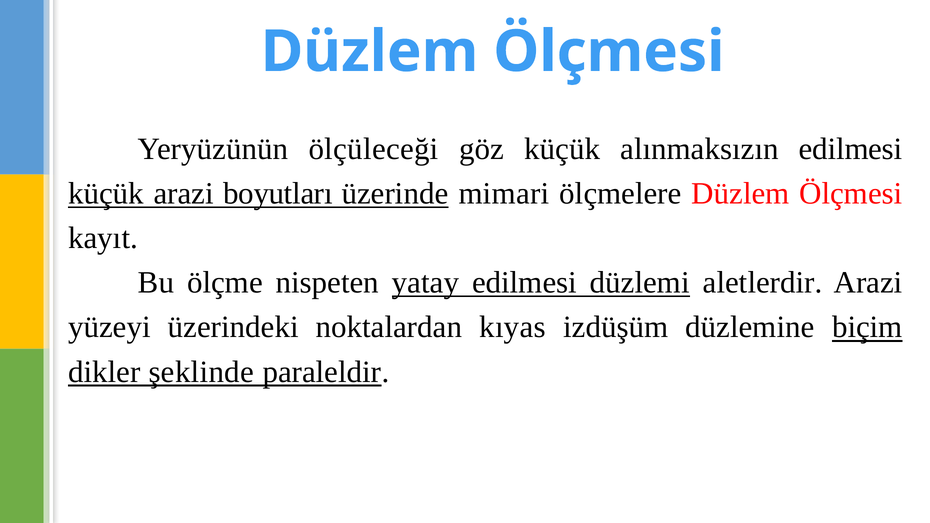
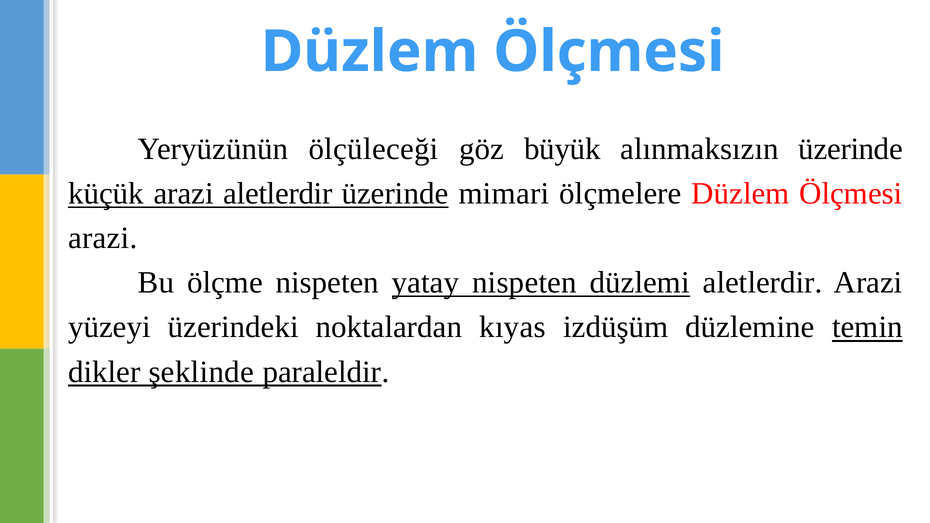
göz küçük: küçük -> büyük
alınmaksızın edilmesi: edilmesi -> üzerinde
arazi boyutları: boyutları -> aletlerdir
kayıt at (103, 238): kayıt -> arazi
yatay edilmesi: edilmesi -> nispeten
biçim: biçim -> temin
